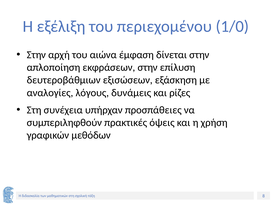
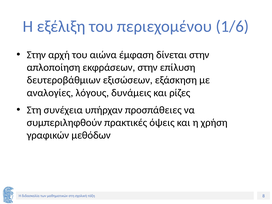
1/0: 1/0 -> 1/6
